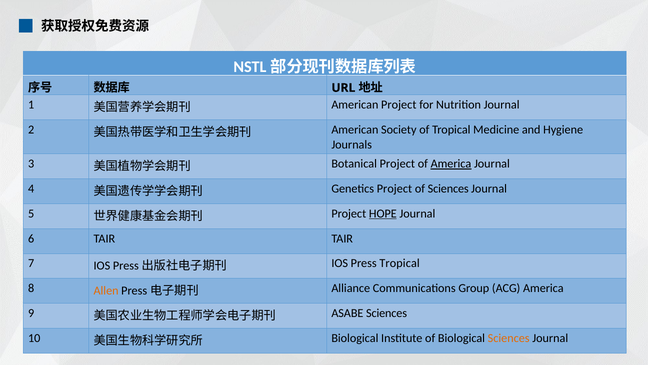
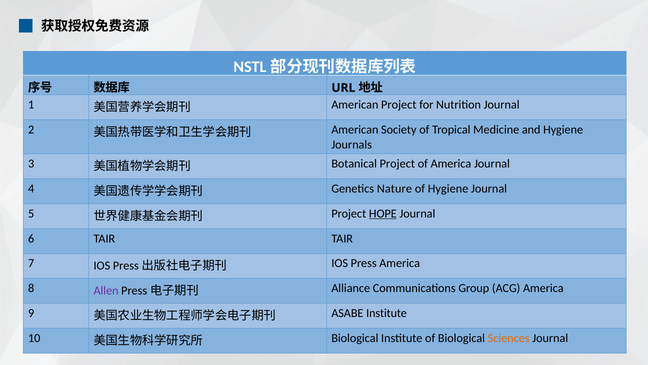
America at (451, 164) underline: present -> none
Genetics Project: Project -> Nature
of Sciences: Sciences -> Hygiene
Press Tropical: Tropical -> America
Allen colour: orange -> purple
ASABE Sciences: Sciences -> Institute
